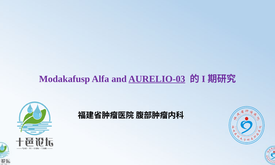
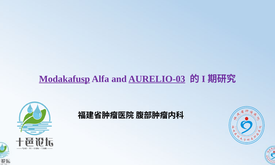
Modakafusp underline: none -> present
